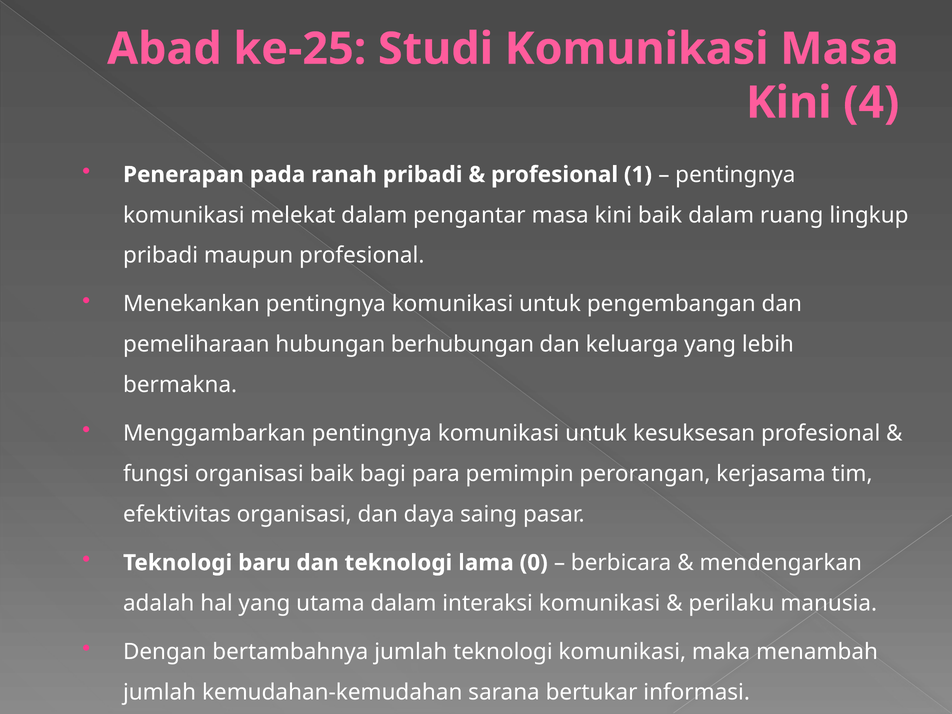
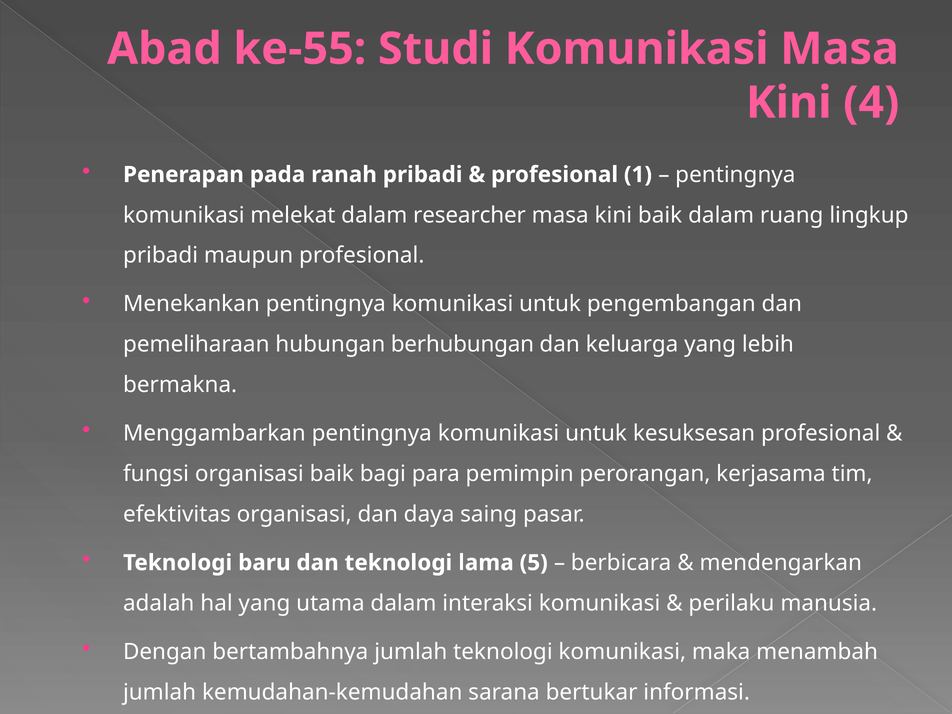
ke-25: ke-25 -> ke-55
pengantar: pengantar -> researcher
0: 0 -> 5
